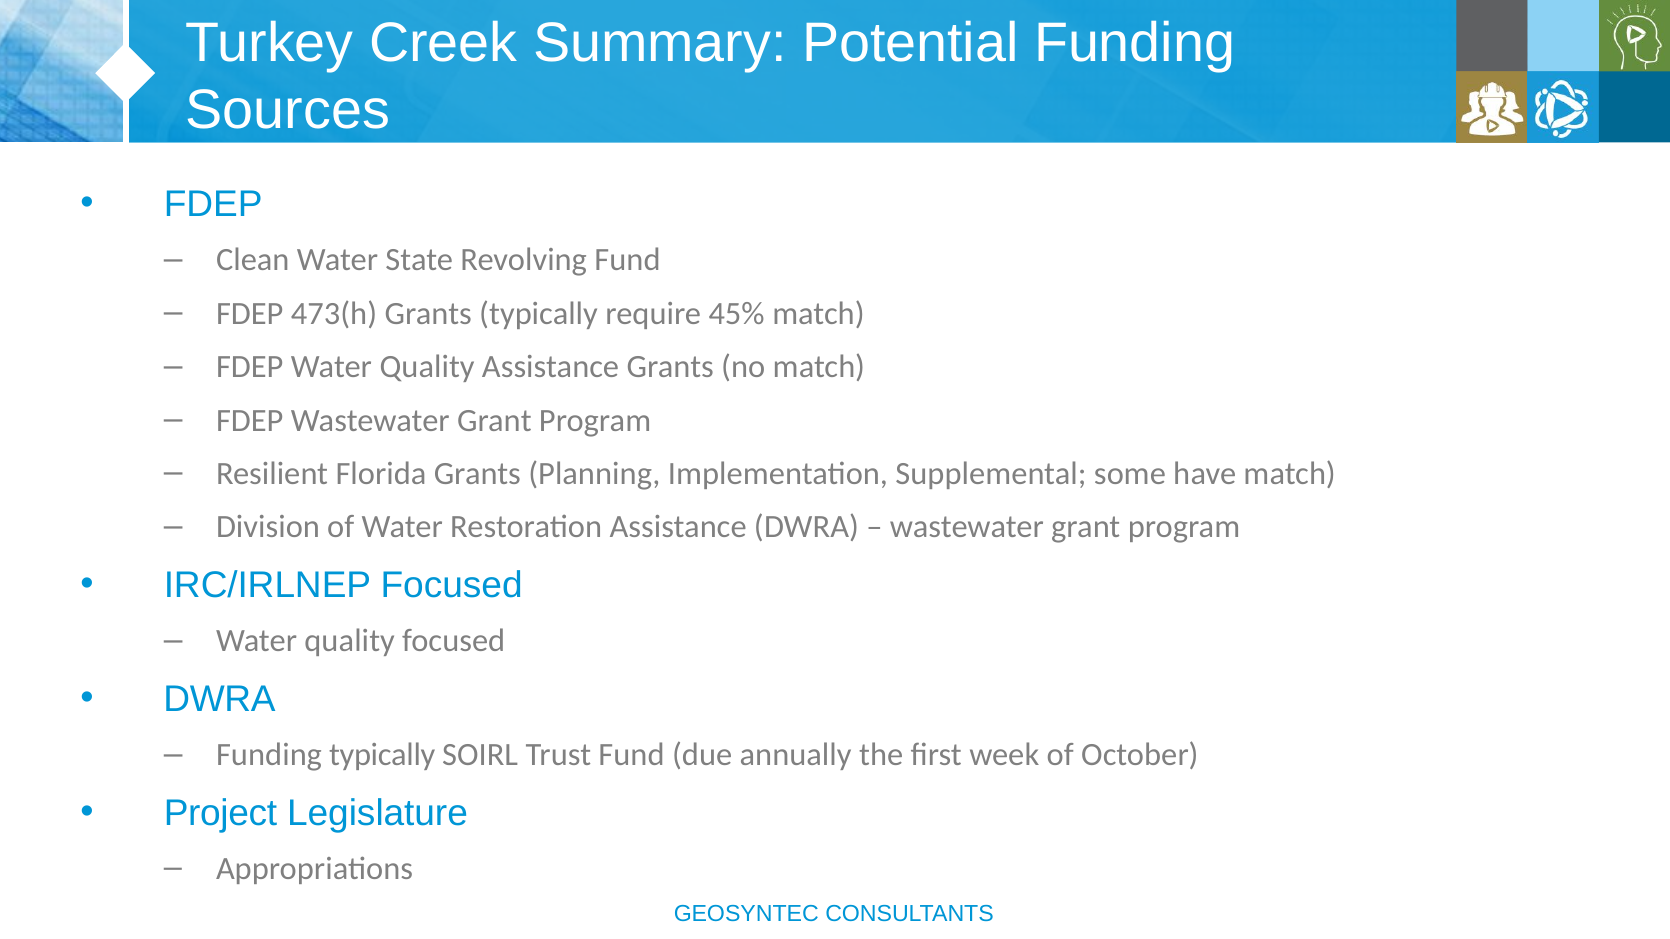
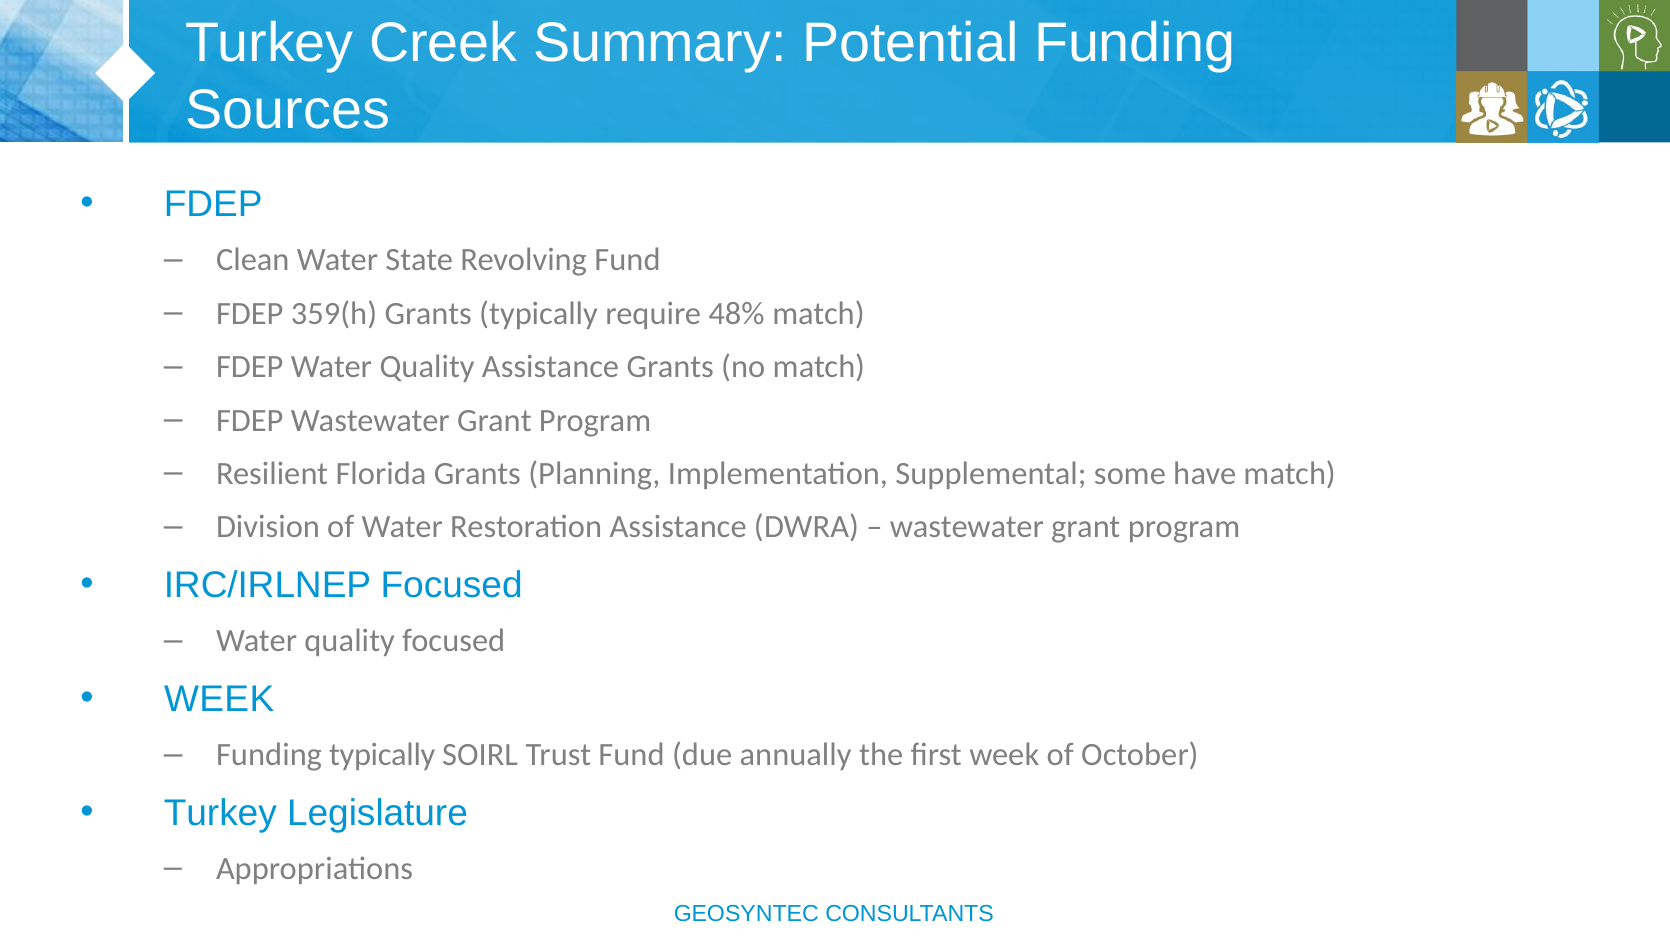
473(h: 473(h -> 359(h
45%: 45% -> 48%
DWRA at (220, 700): DWRA -> WEEK
Project at (220, 814): Project -> Turkey
